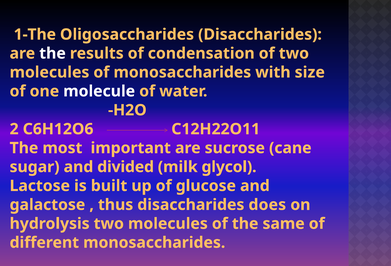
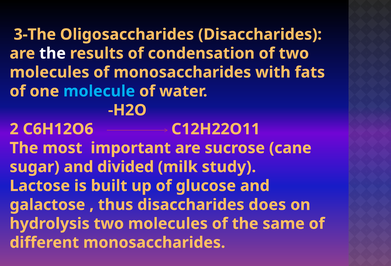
1-The: 1-The -> 3-The
size: size -> fats
molecule colour: white -> light blue
glycol: glycol -> study
